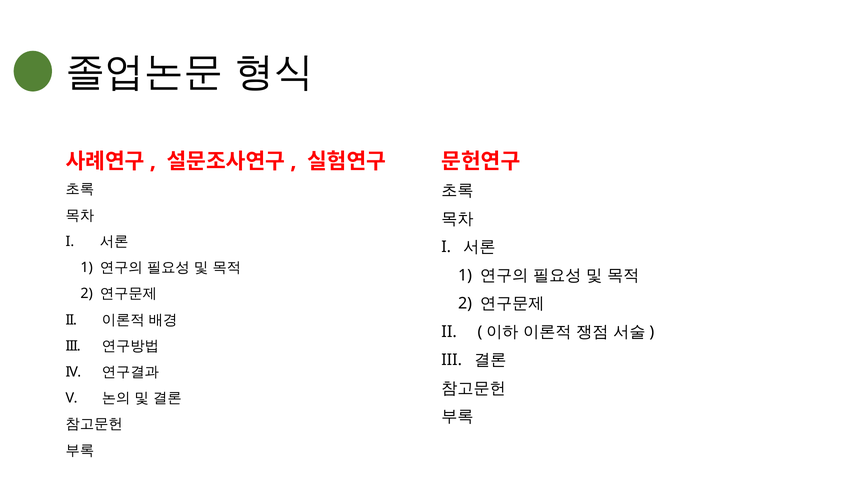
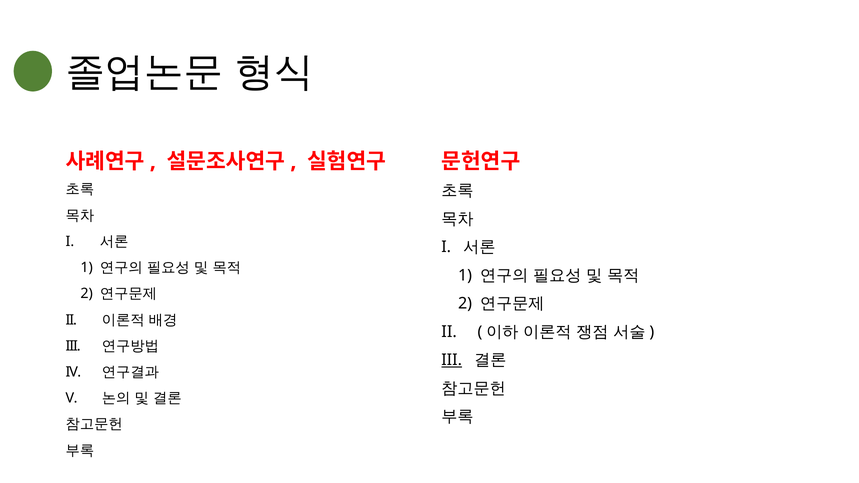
III at (452, 360) underline: none -> present
